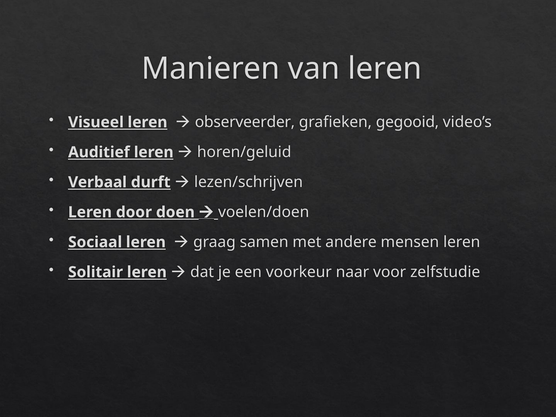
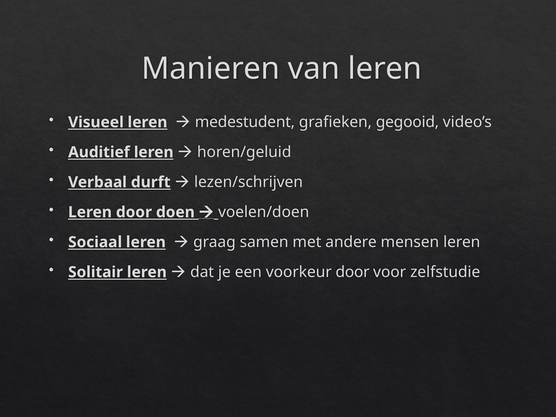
observeerder: observeerder -> medestudent
voorkeur naar: naar -> door
